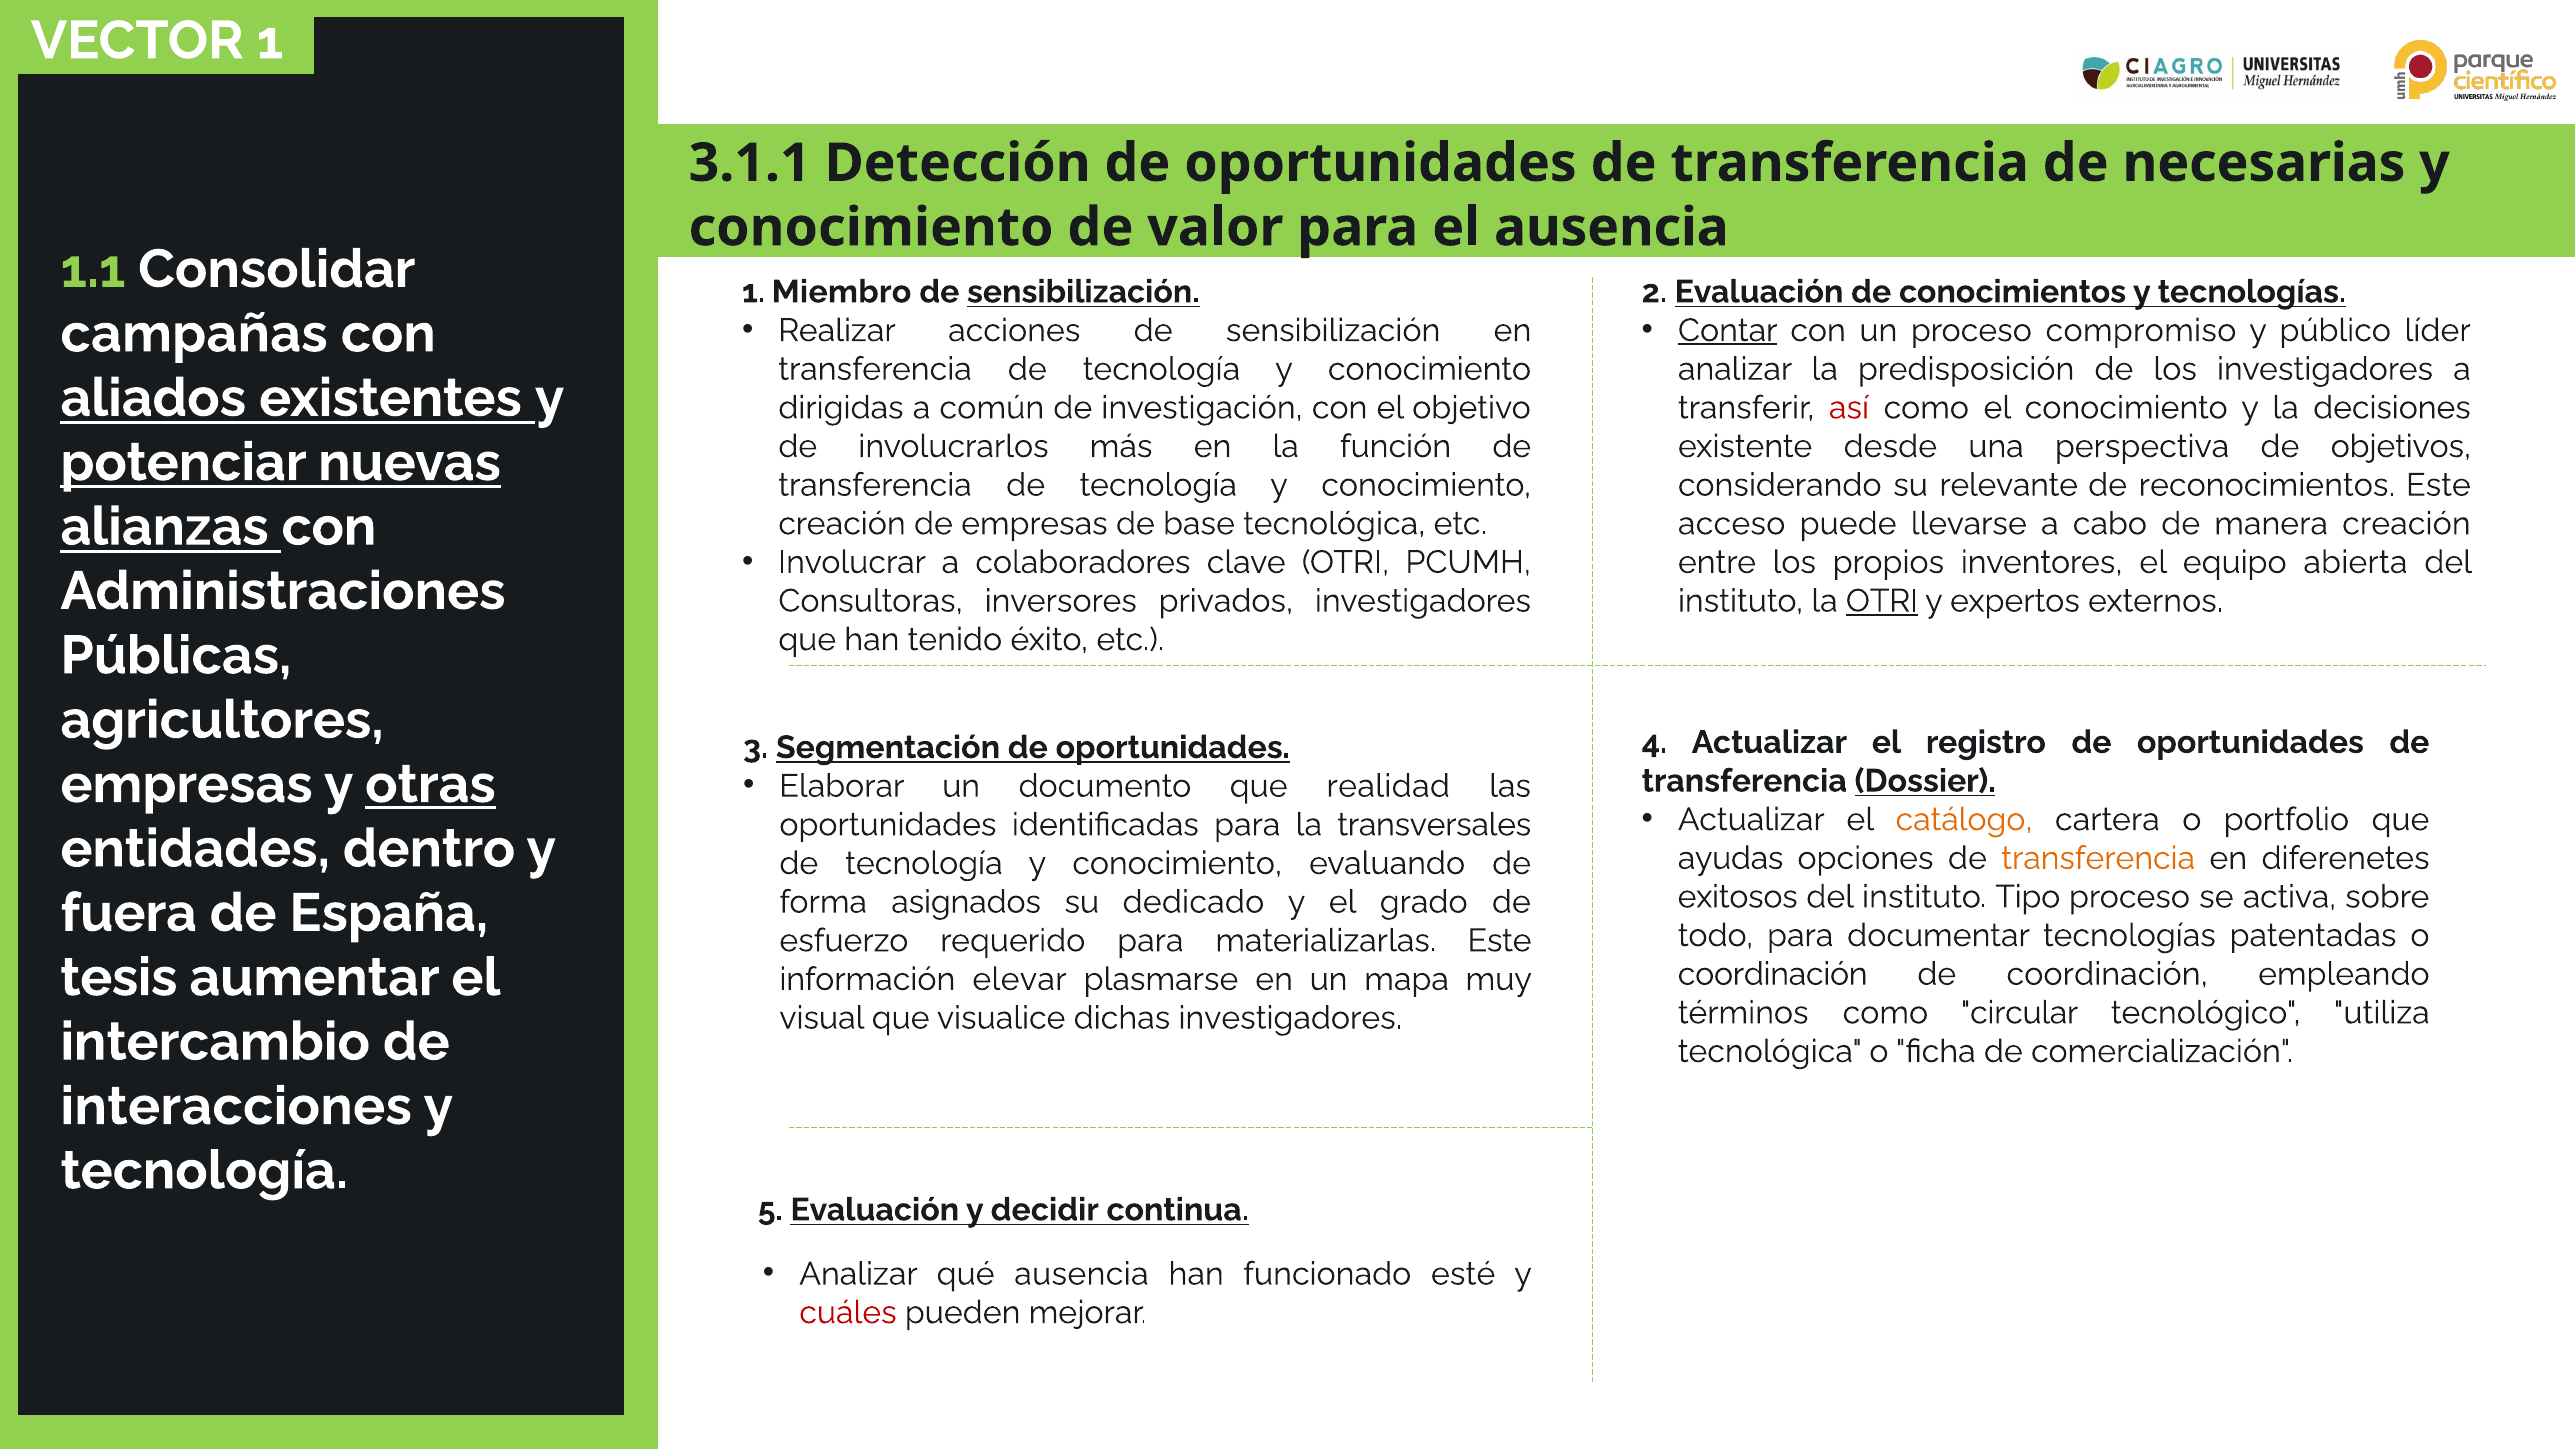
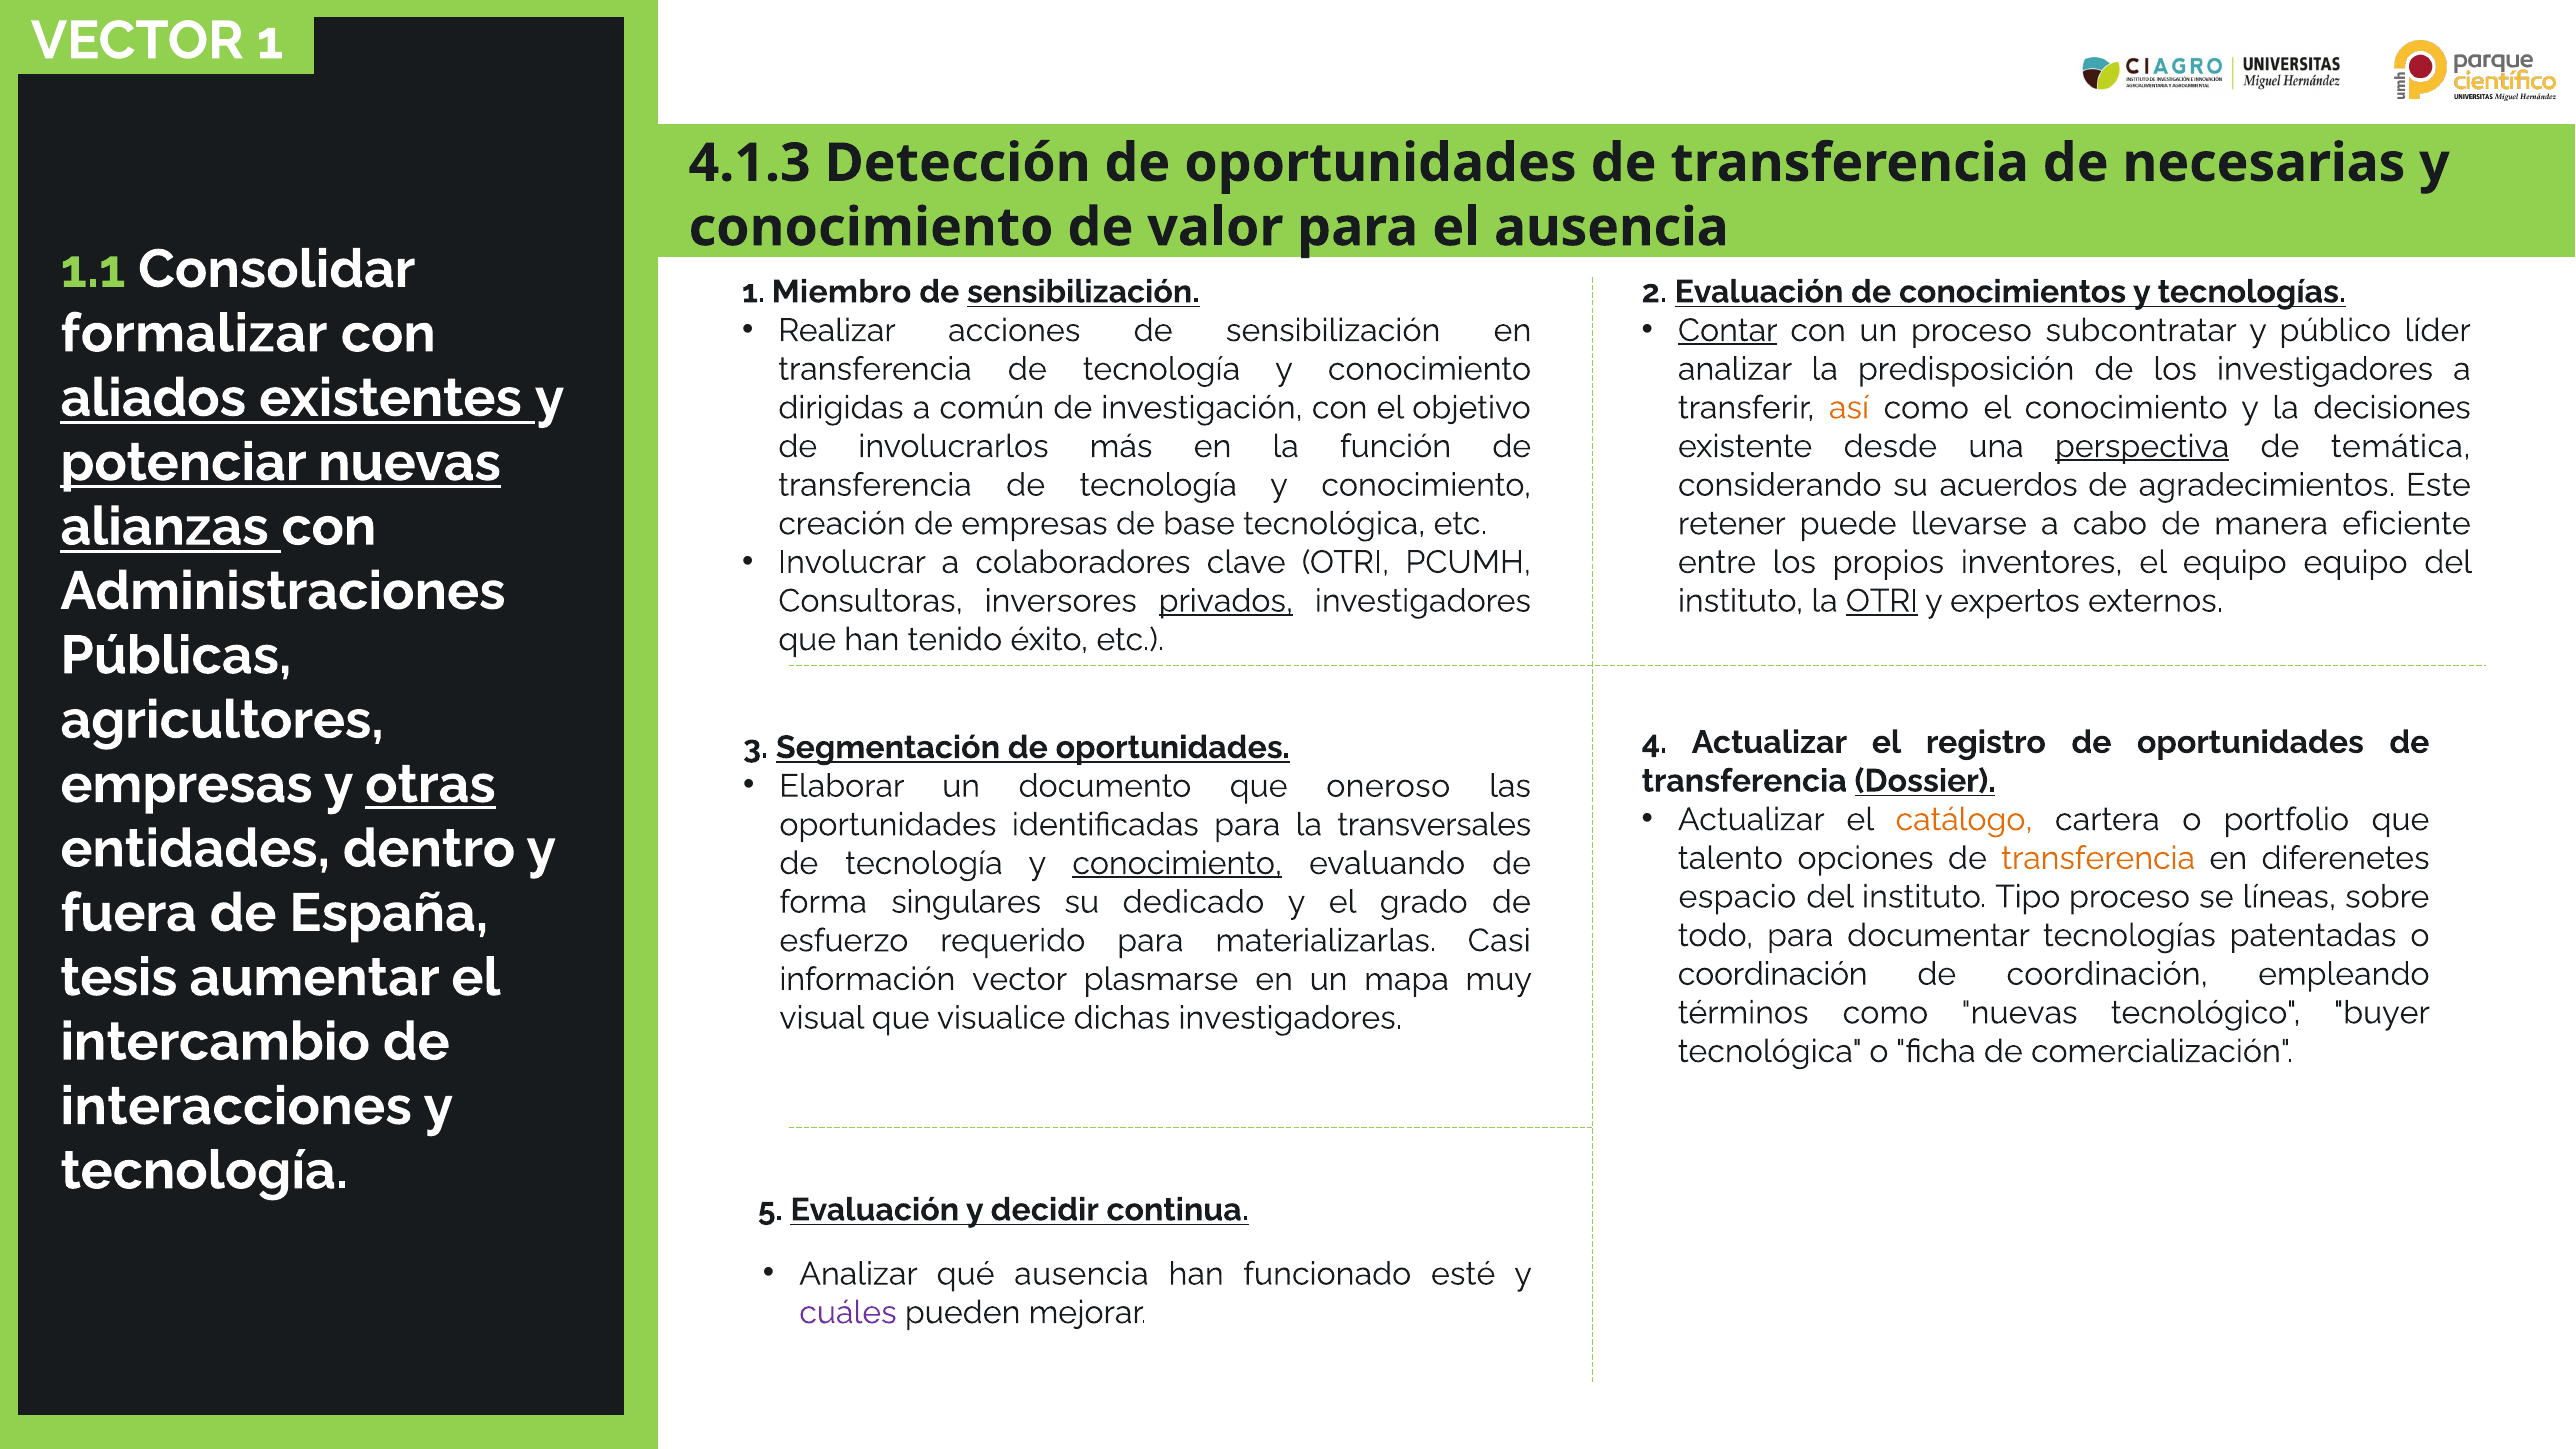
3.1.1: 3.1.1 -> 4.1.3
campañas: campañas -> formalizar
compromiso: compromiso -> subcontratar
así colour: red -> orange
perspectiva underline: none -> present
objetivos: objetivos -> temática
relevante: relevante -> acuerdos
reconocimientos: reconocimientos -> agradecimientos
acceso: acceso -> retener
manera creación: creación -> eficiente
equipo abierta: abierta -> equipo
privados underline: none -> present
realidad: realidad -> oneroso
ayudas: ayudas -> talento
conocimiento at (1177, 864) underline: none -> present
exitosos: exitosos -> espacio
activa: activa -> líneas
asignados: asignados -> singulares
materializarlas Este: Este -> Casi
información elevar: elevar -> vector
como circular: circular -> nuevas
utiliza: utiliza -> buyer
cuáles colour: red -> purple
